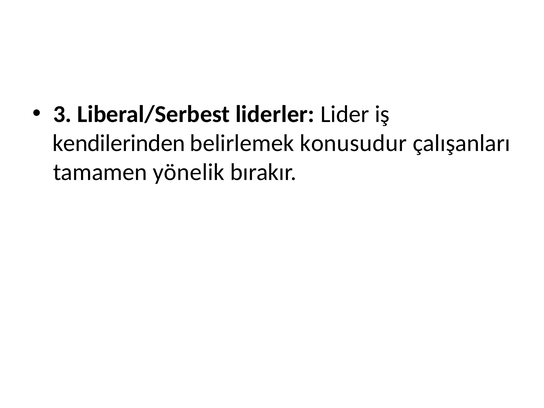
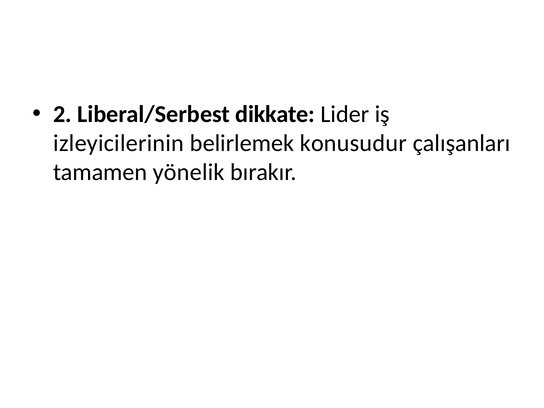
3: 3 -> 2
liderler: liderler -> dikkate
kendilerinden: kendilerinden -> izleyicilerinin
